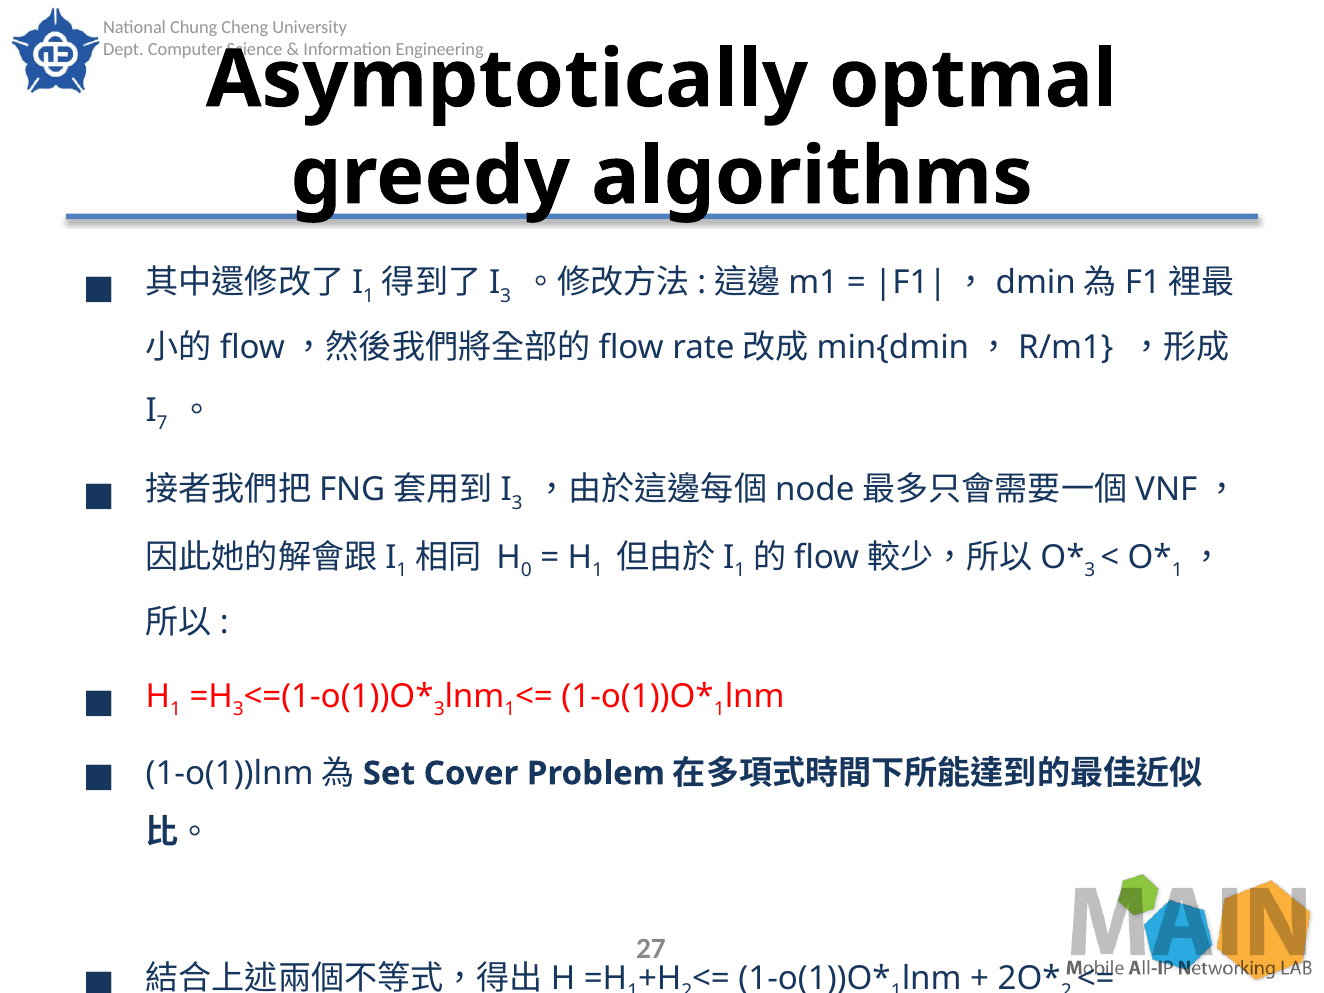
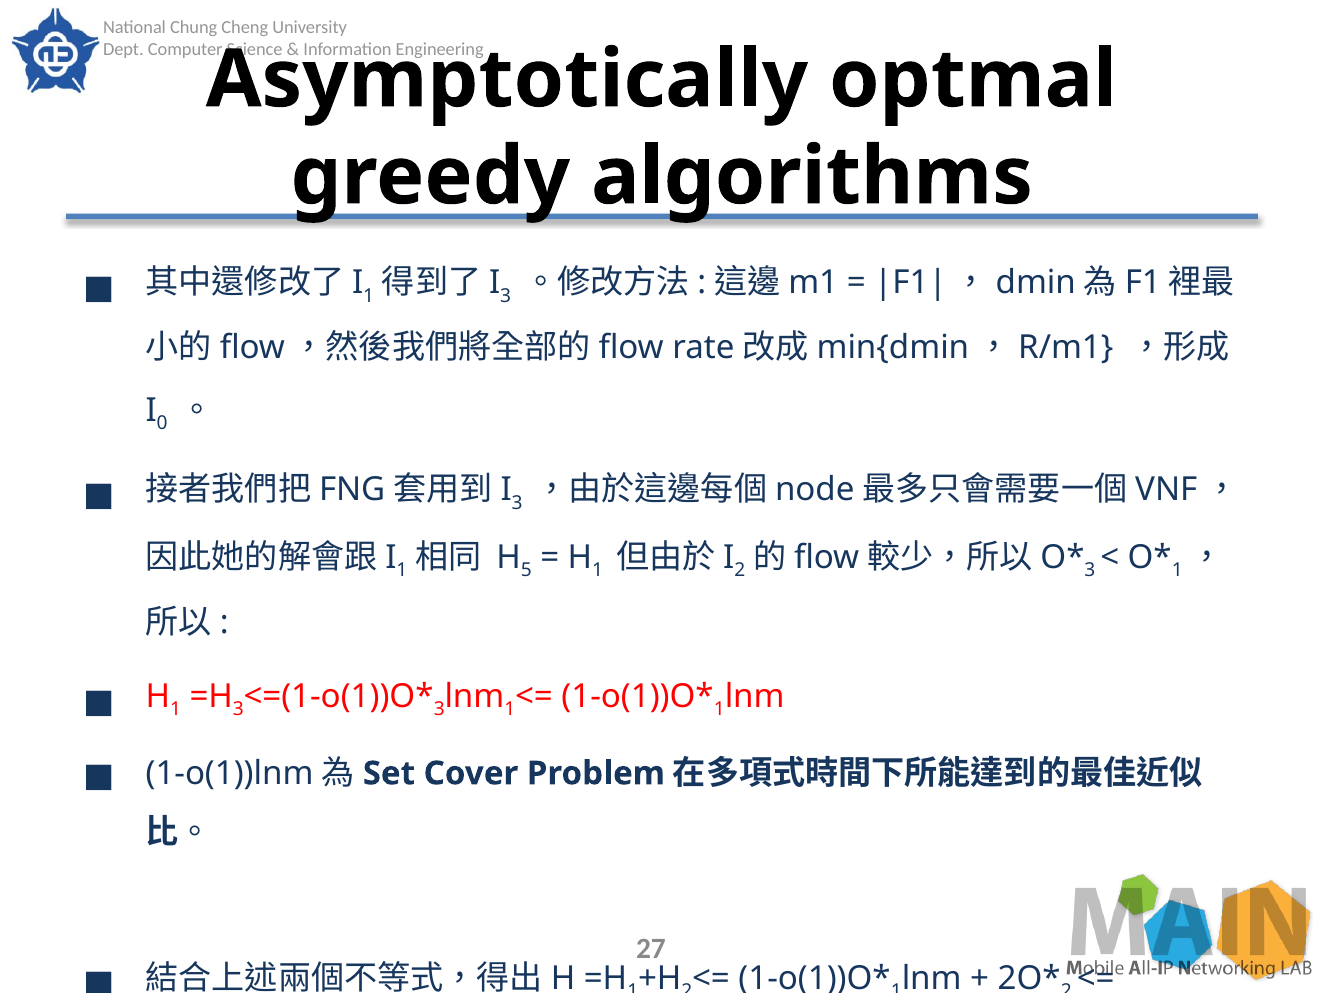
7: 7 -> 0
0: 0 -> 5
1 at (740, 570): 1 -> 2
